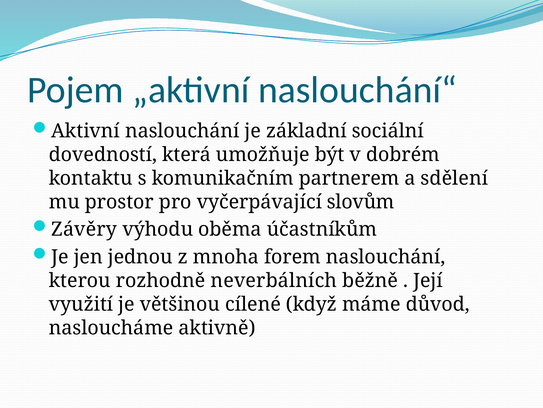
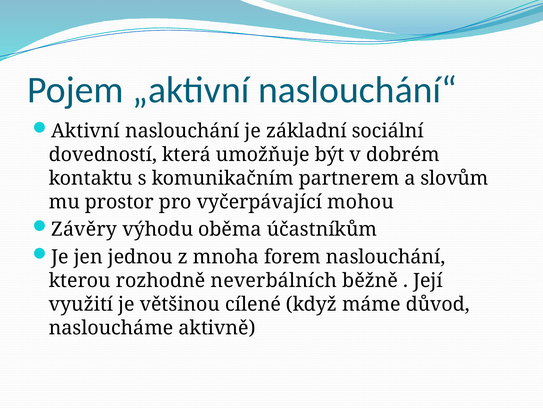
sdělení: sdělení -> slovům
slovům: slovům -> mohou
